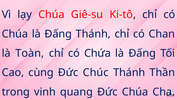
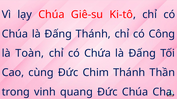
Chan: Chan -> Công
Chúc: Chúc -> Chim
